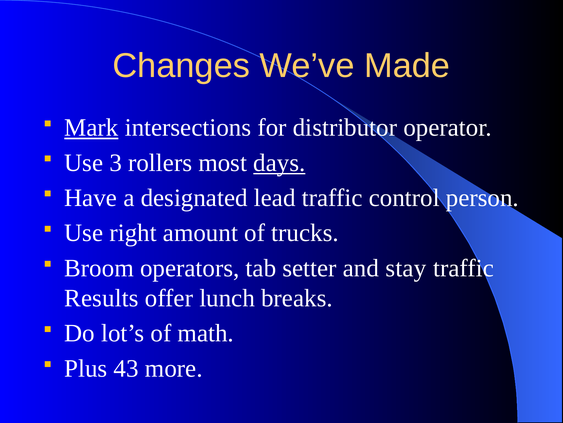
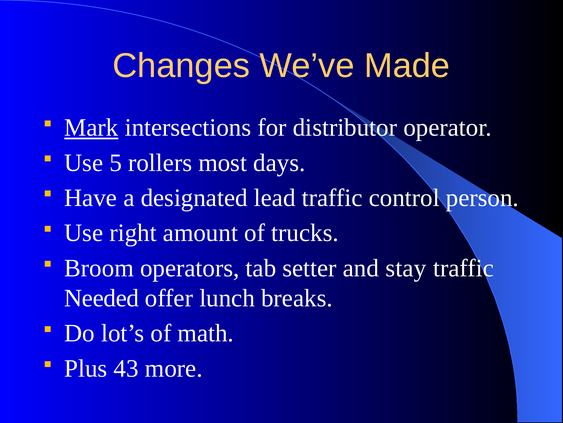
3: 3 -> 5
days underline: present -> none
Results: Results -> Needed
